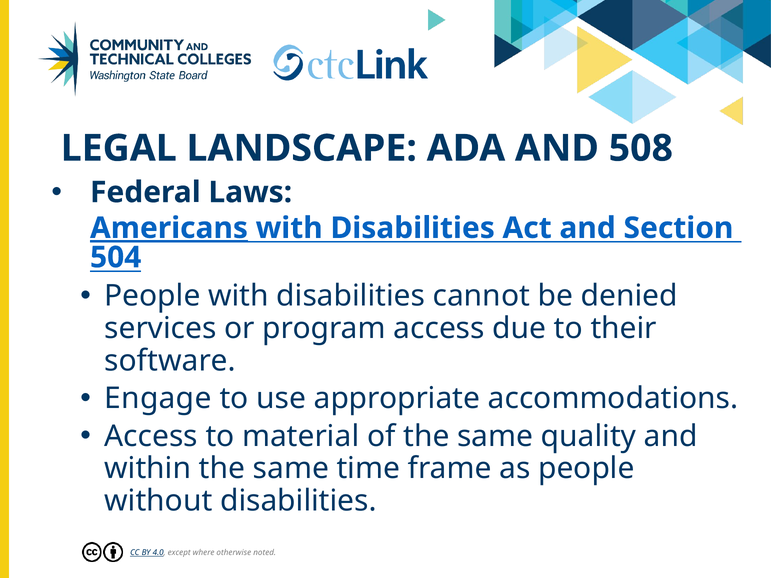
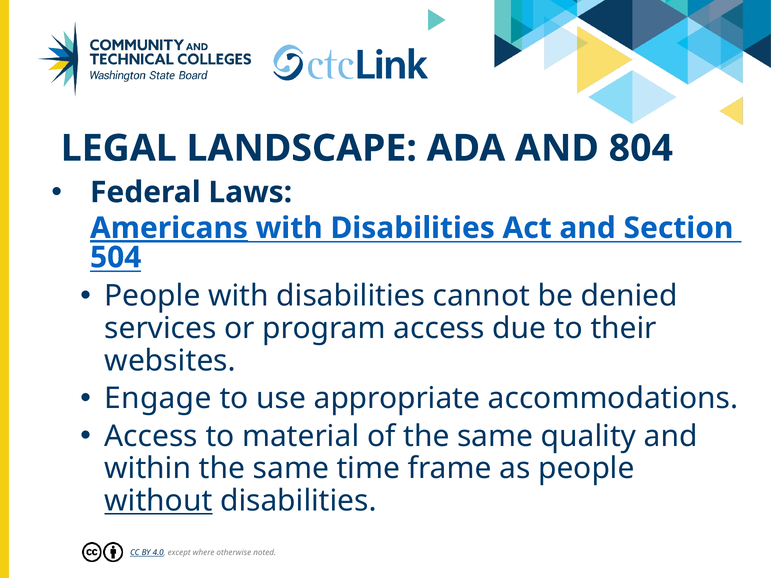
508: 508 -> 804
software: software -> websites
without underline: none -> present
